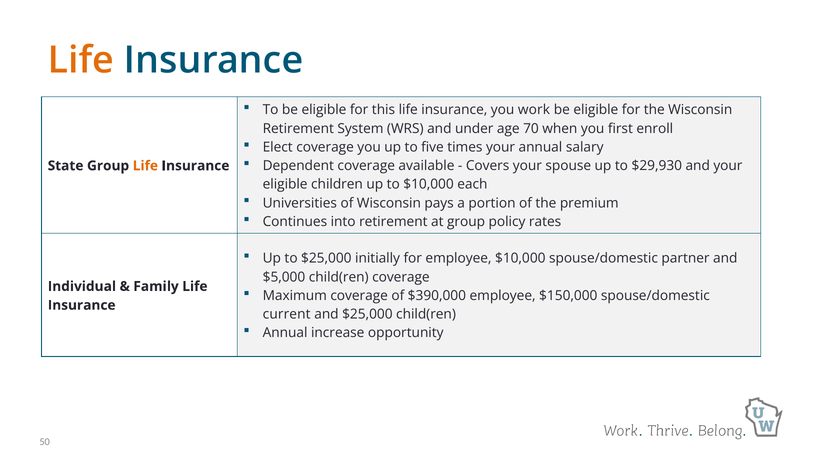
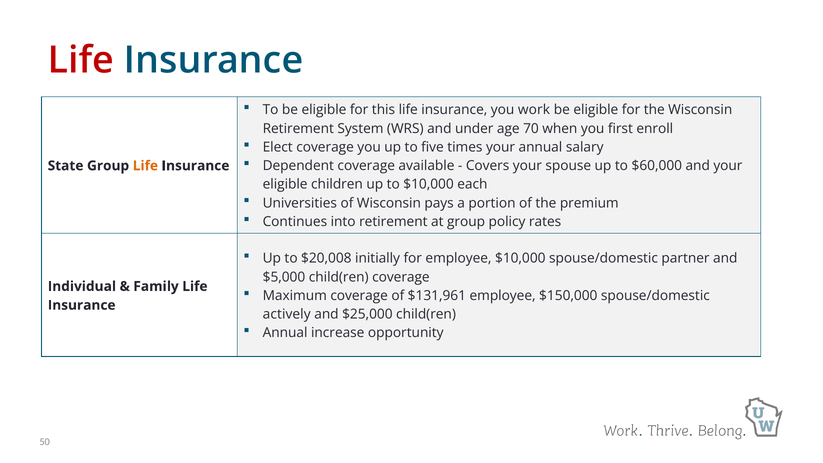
Life at (81, 60) colour: orange -> red
$29,930: $29,930 -> $60,000
to $25,000: $25,000 -> $20,008
$390,000: $390,000 -> $131,961
current: current -> actively
